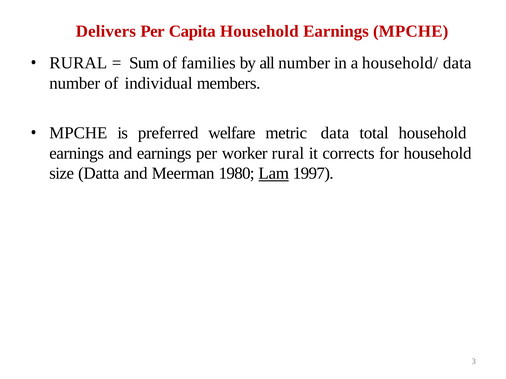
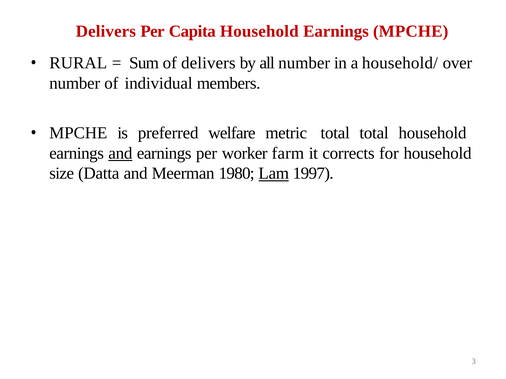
of families: families -> delivers
household/ data: data -> over
metric data: data -> total
and at (120, 153) underline: none -> present
worker rural: rural -> farm
